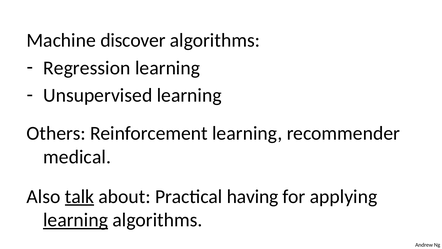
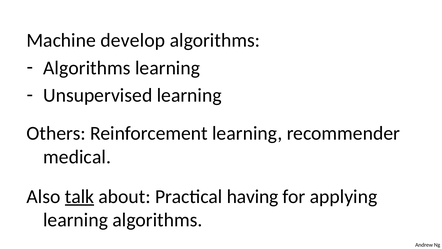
discover: discover -> develop
Regression at (87, 68): Regression -> Algorithms
learning at (76, 220) underline: present -> none
